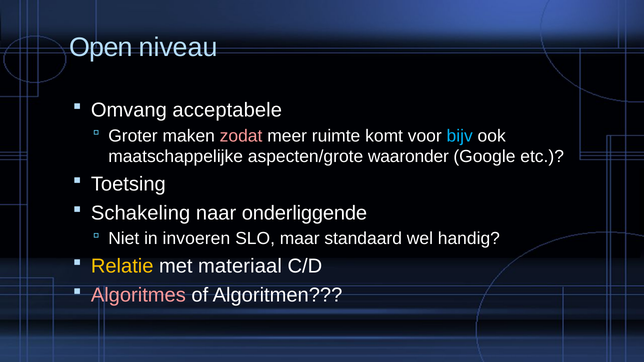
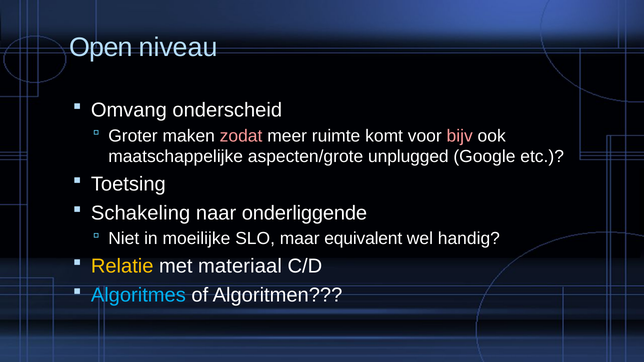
acceptabele: acceptabele -> onderscheid
bijv colour: light blue -> pink
waaronder: waaronder -> unplugged
invoeren: invoeren -> moeilijke
standaard: standaard -> equivalent
Algoritmes colour: pink -> light blue
